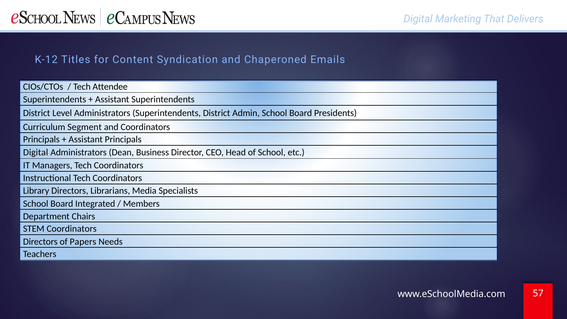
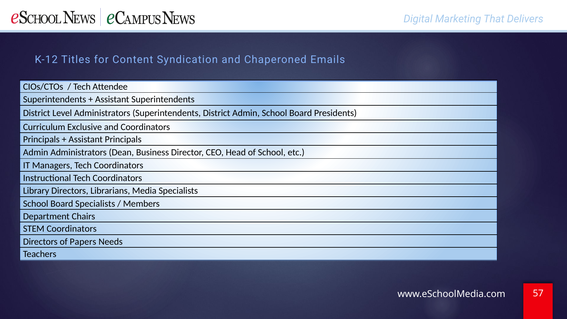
Segment: Segment -> Exclusive
Digital at (36, 152): Digital -> Admin
Board Integrated: Integrated -> Specialists
